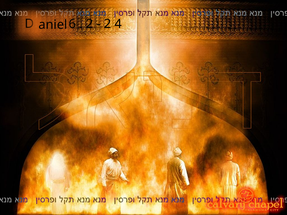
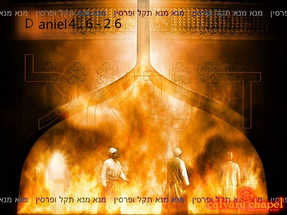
6: 6 -> 4
2 at (90, 24): 2 -> 6
2 4: 4 -> 6
